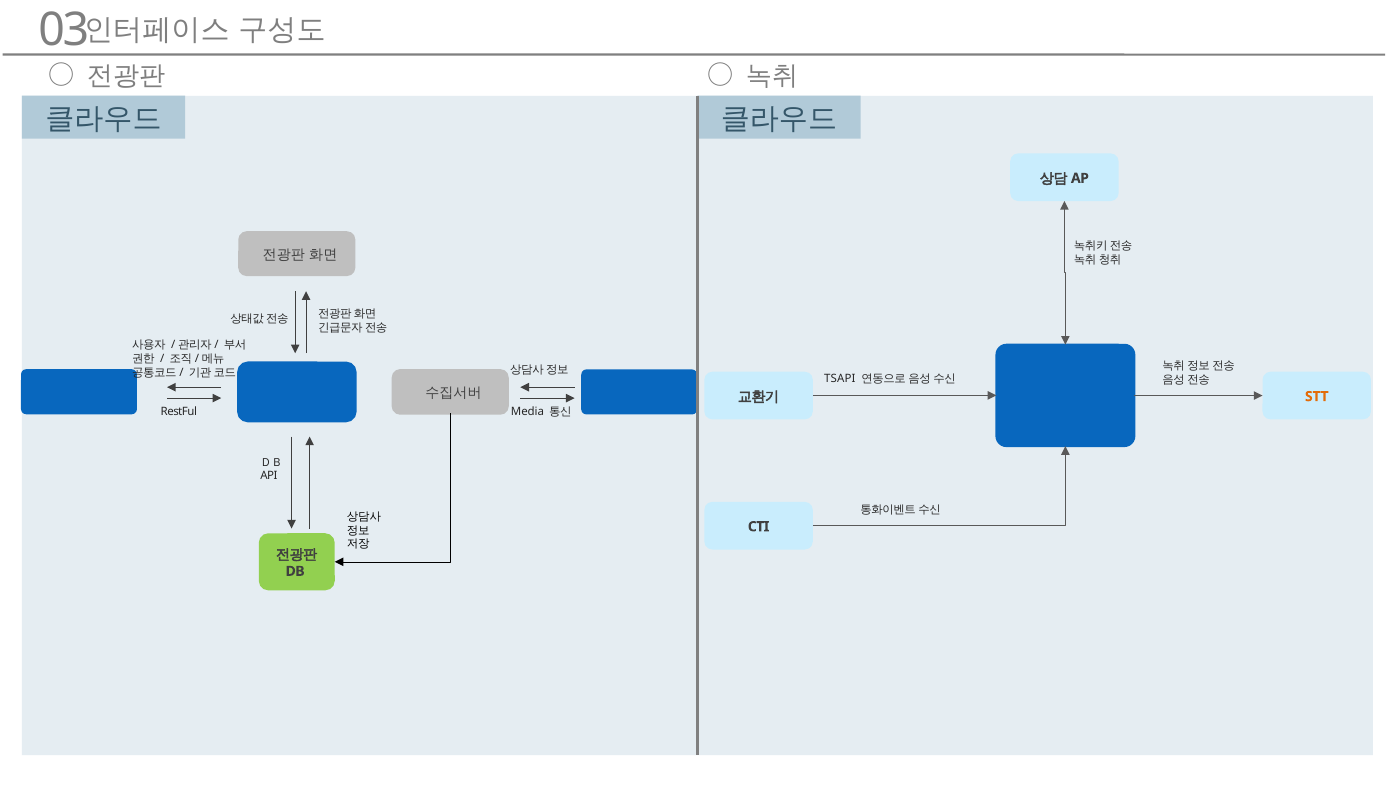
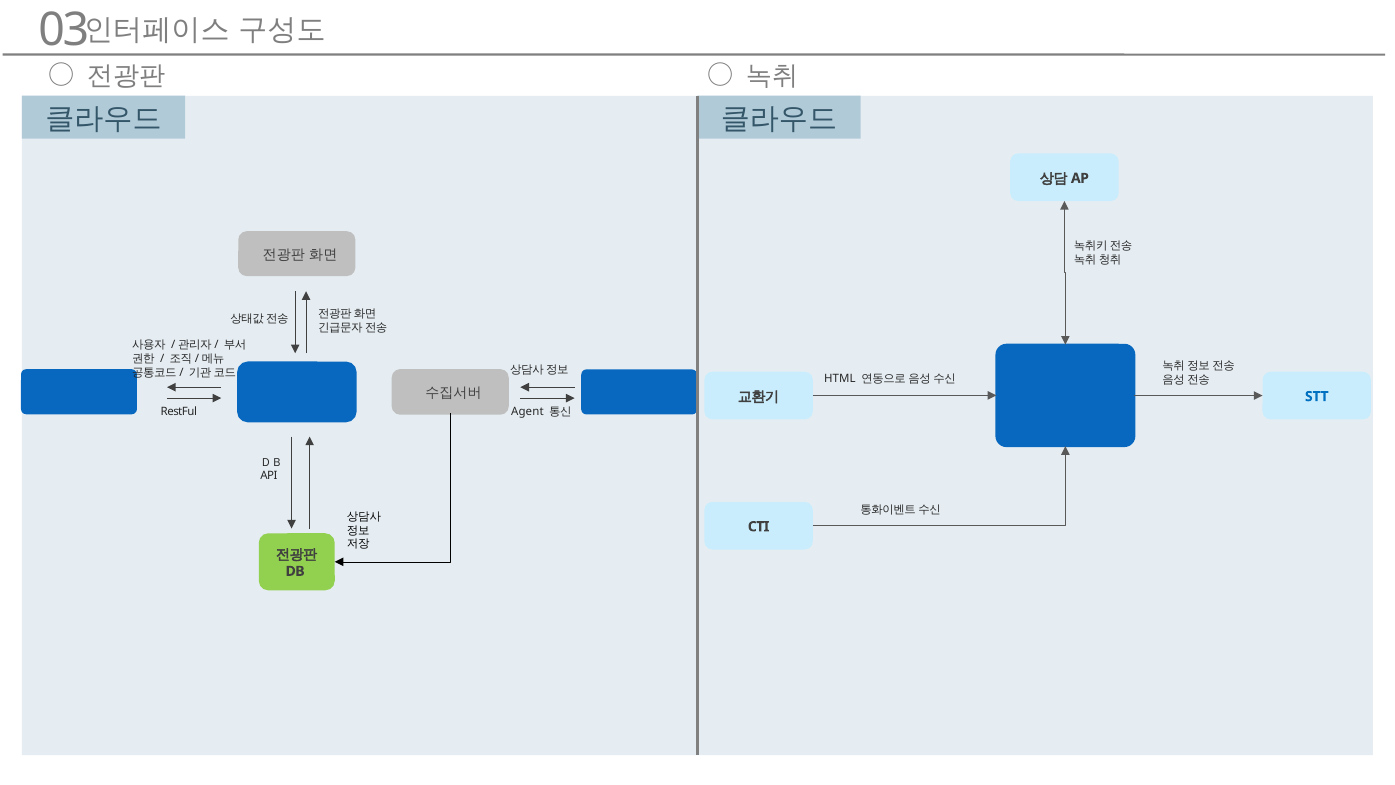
TSAPI: TSAPI -> HTML
STT colour: orange -> blue
Media: Media -> Agent
